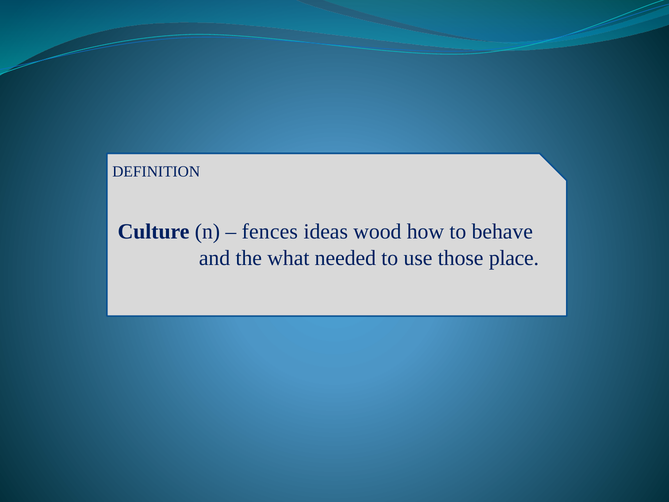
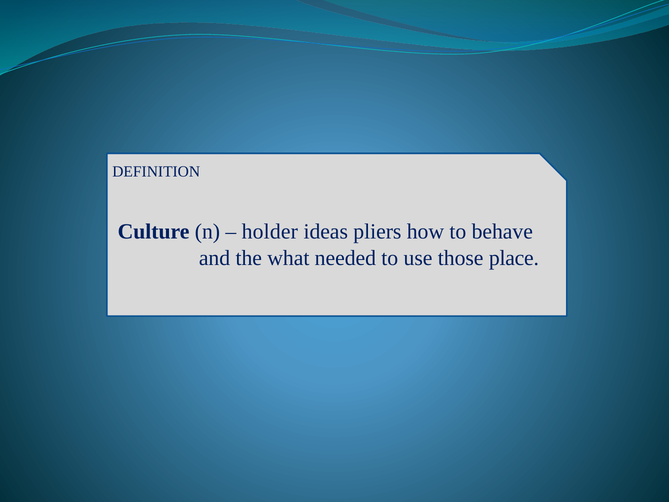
fences: fences -> holder
wood: wood -> pliers
